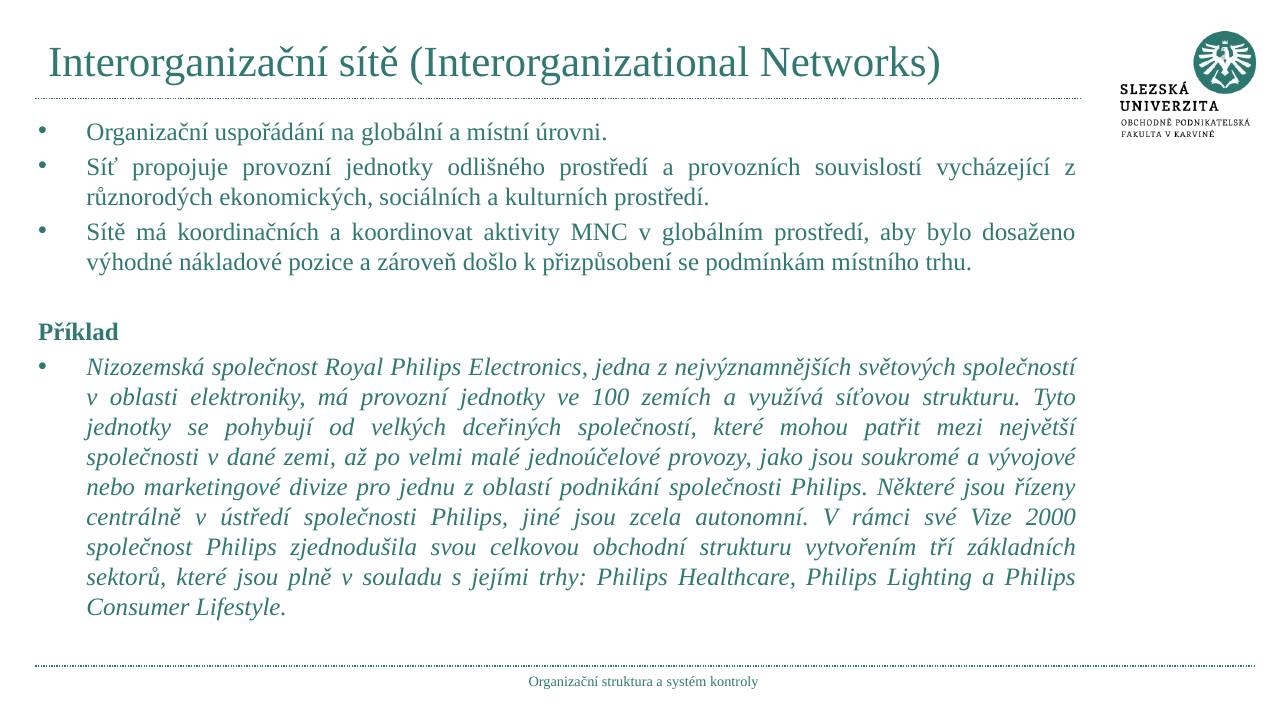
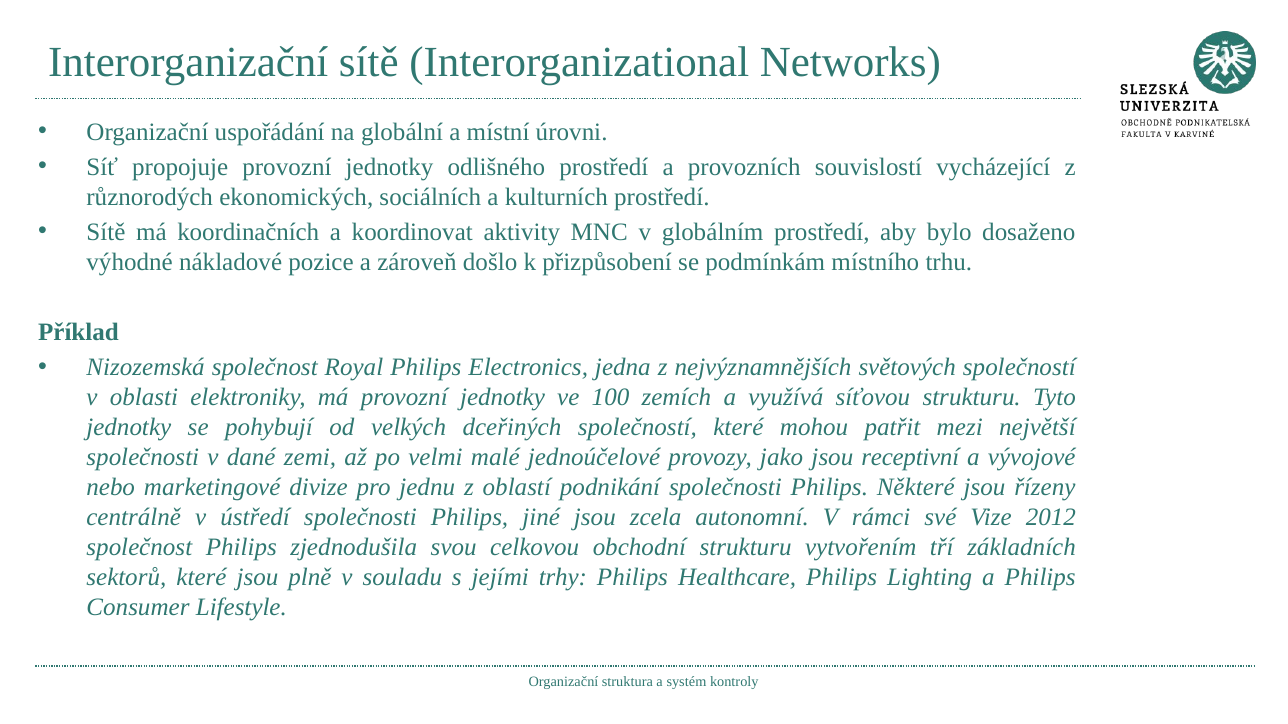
soukromé: soukromé -> receptivní
2000: 2000 -> 2012
